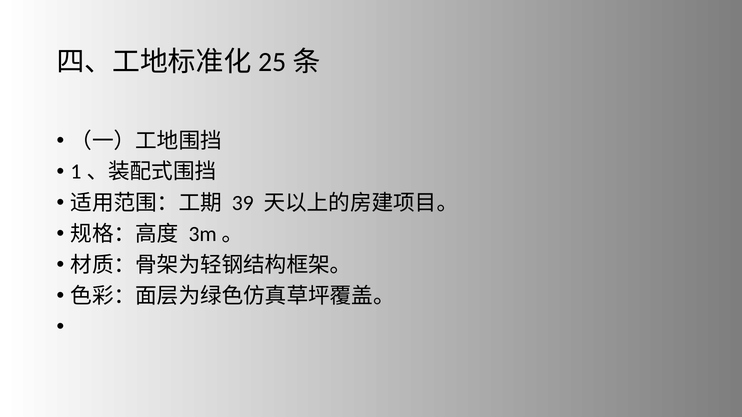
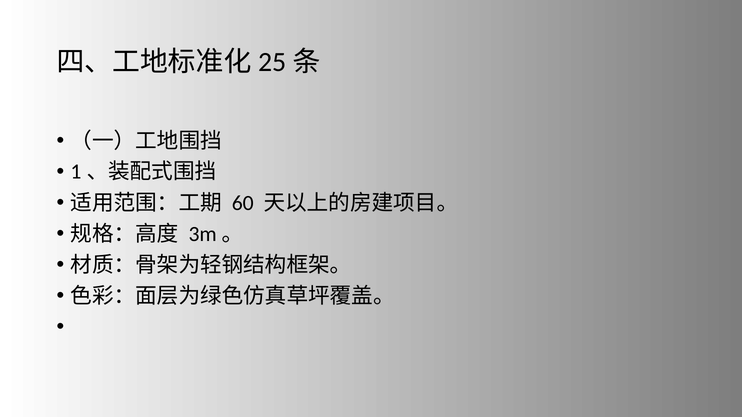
39: 39 -> 60
